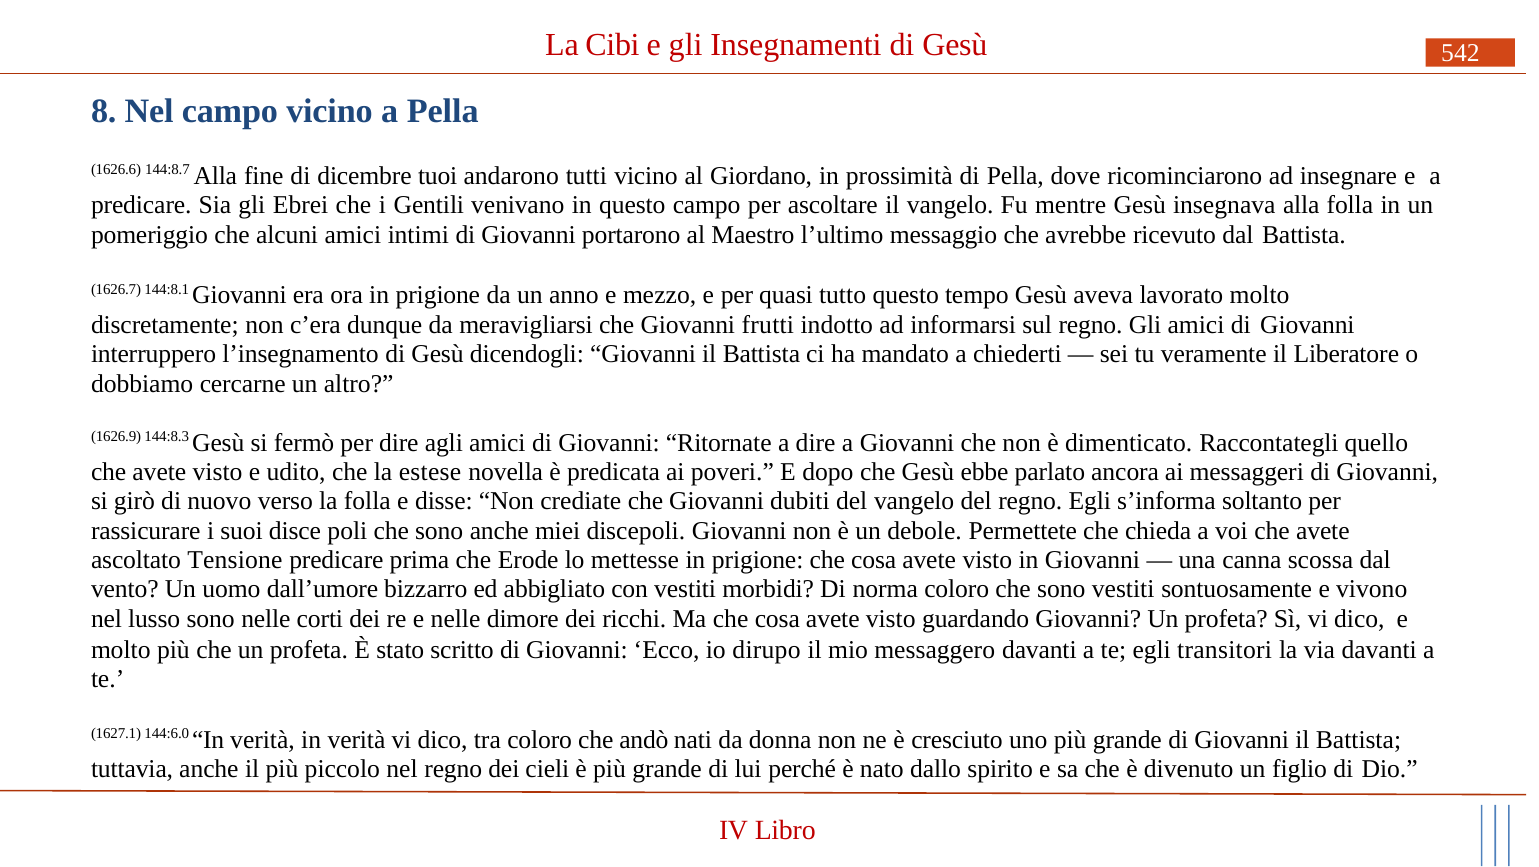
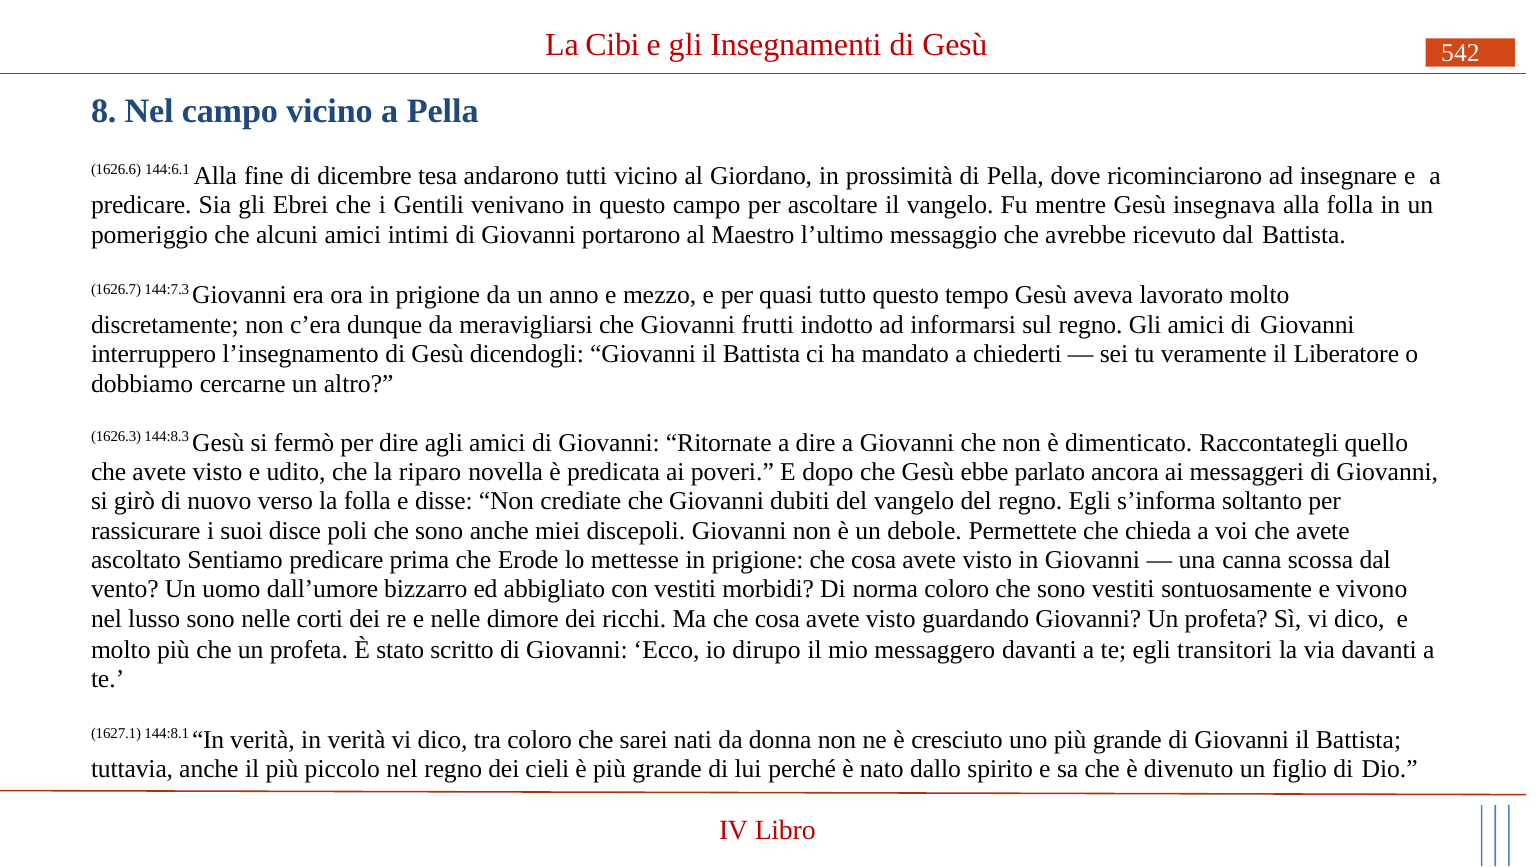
144:8.7: 144:8.7 -> 144:6.1
tuoi: tuoi -> tesa
144:8.1: 144:8.1 -> 144:7.3
1626.9: 1626.9 -> 1626.3
estese: estese -> riparo
Tensione: Tensione -> Sentiamo
144:6.0: 144:6.0 -> 144:8.1
andò: andò -> sarei
